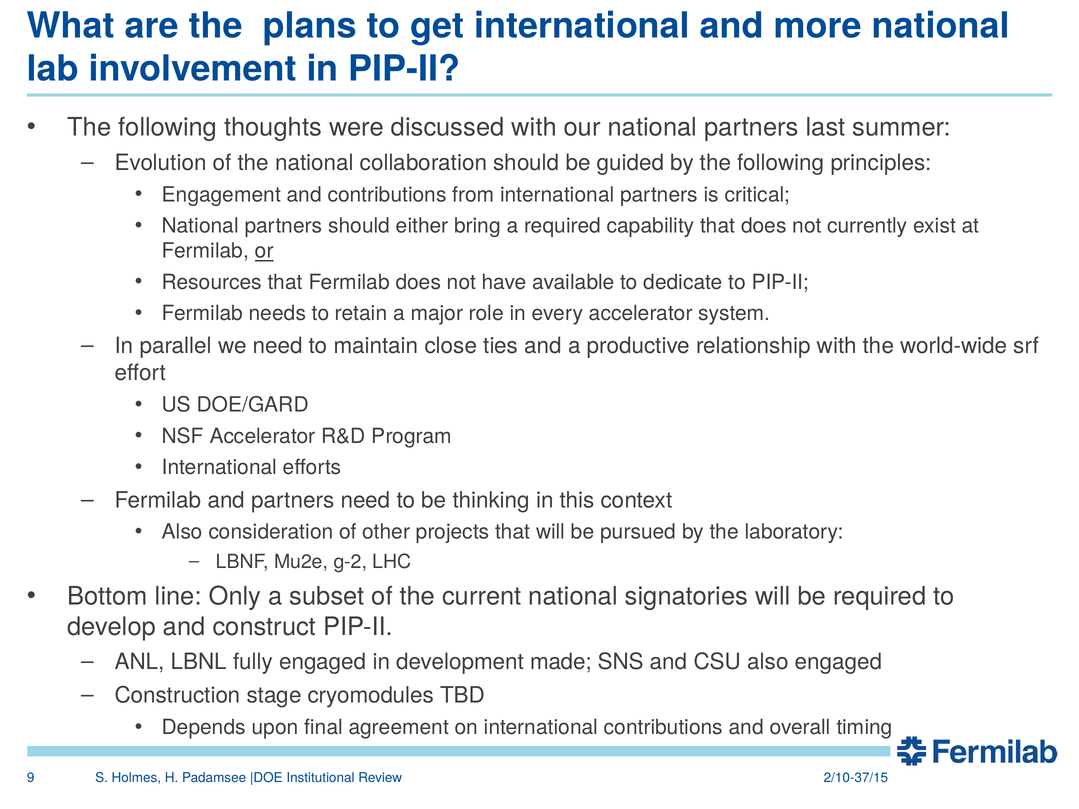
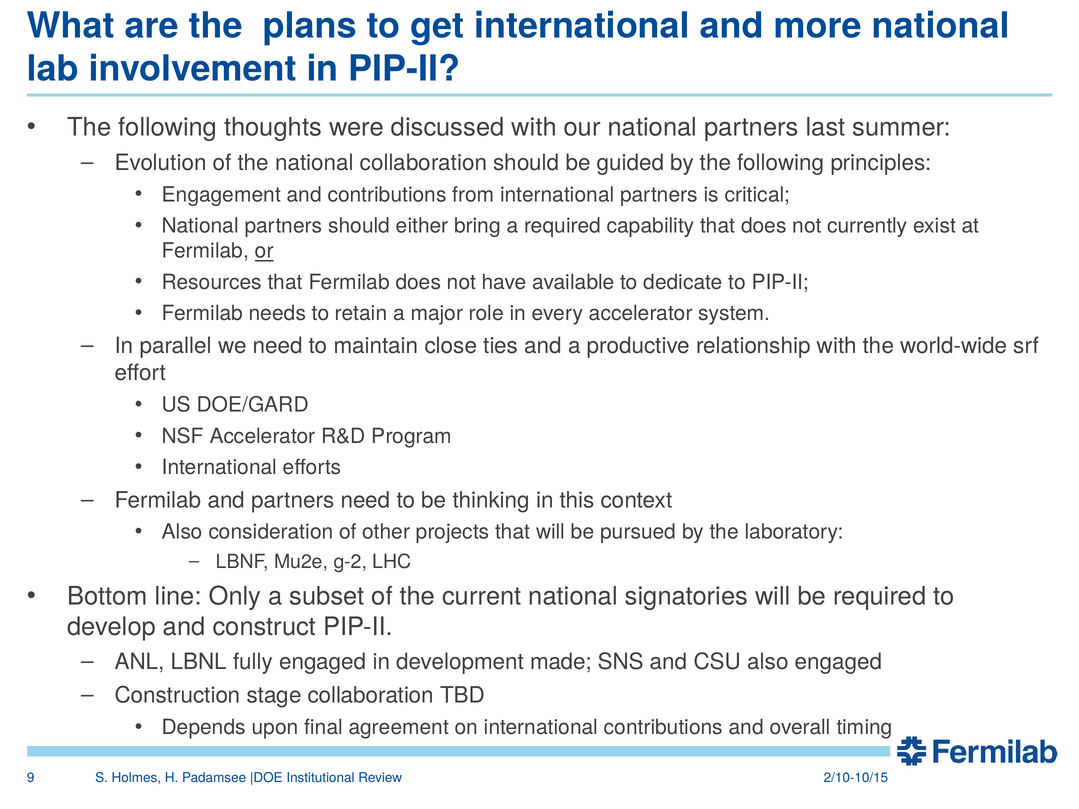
stage cryomodules: cryomodules -> collaboration
2/10-37/15: 2/10-37/15 -> 2/10-10/15
